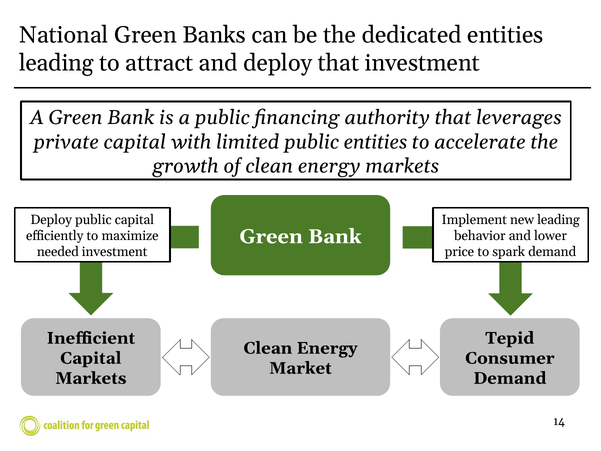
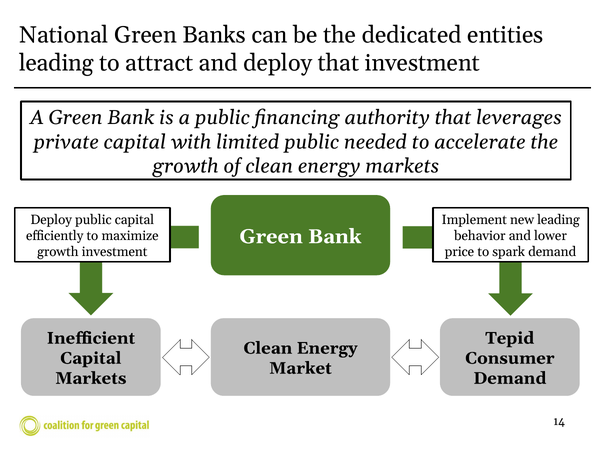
public entities: entities -> needed
needed at (58, 252): needed -> growth
